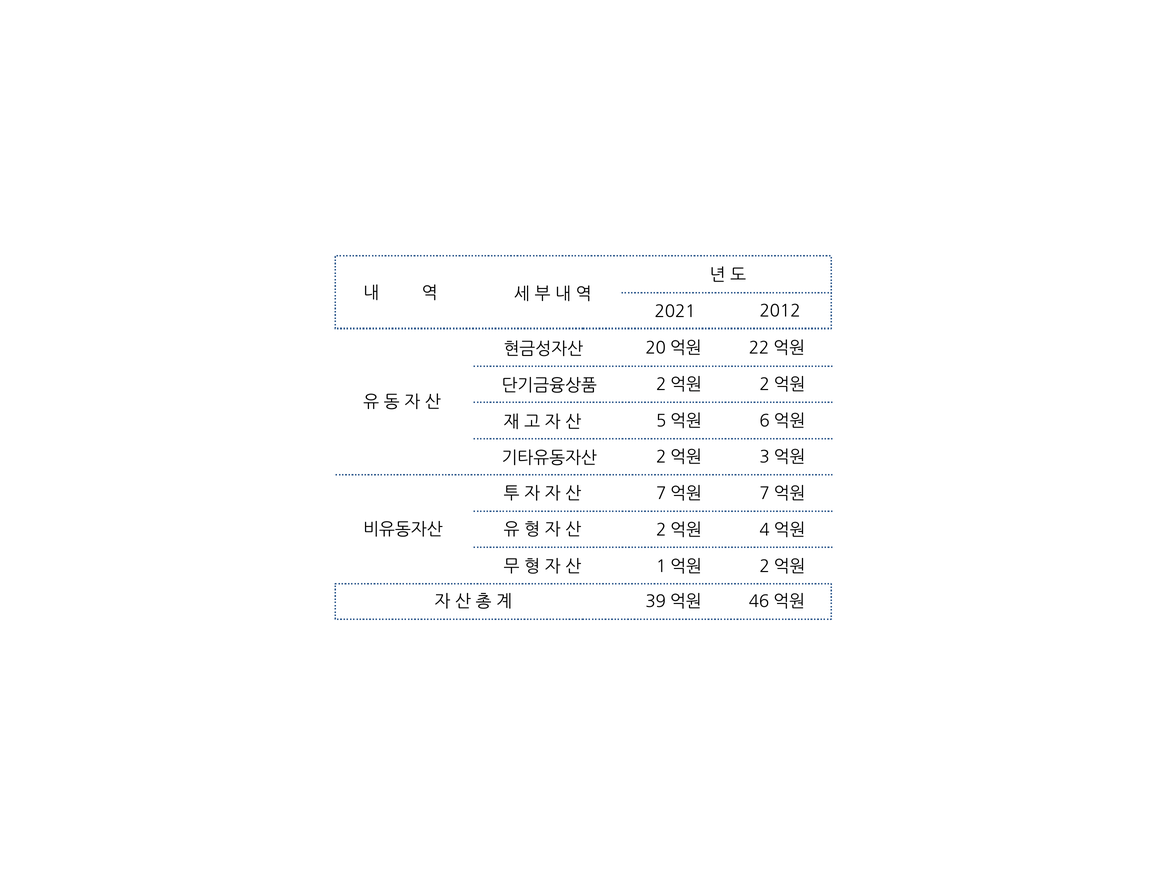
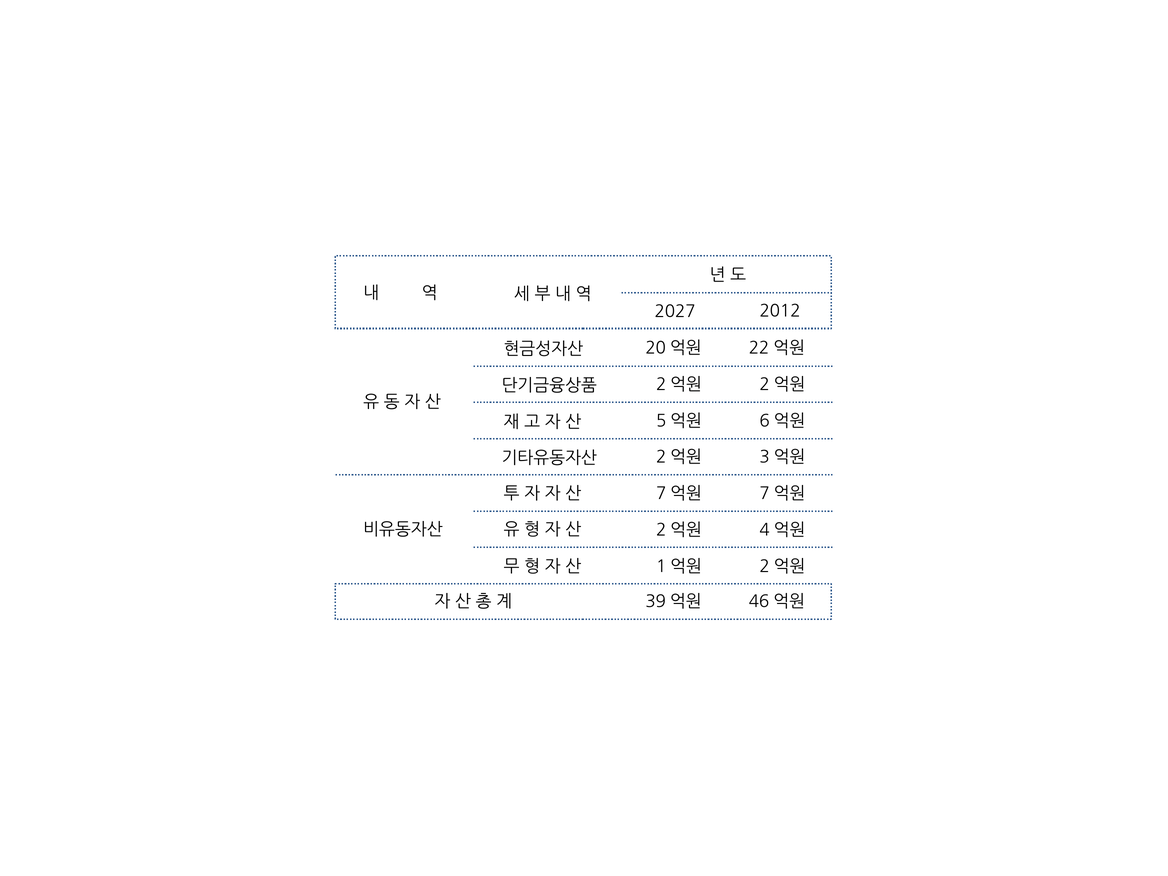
2021: 2021 -> 2027
